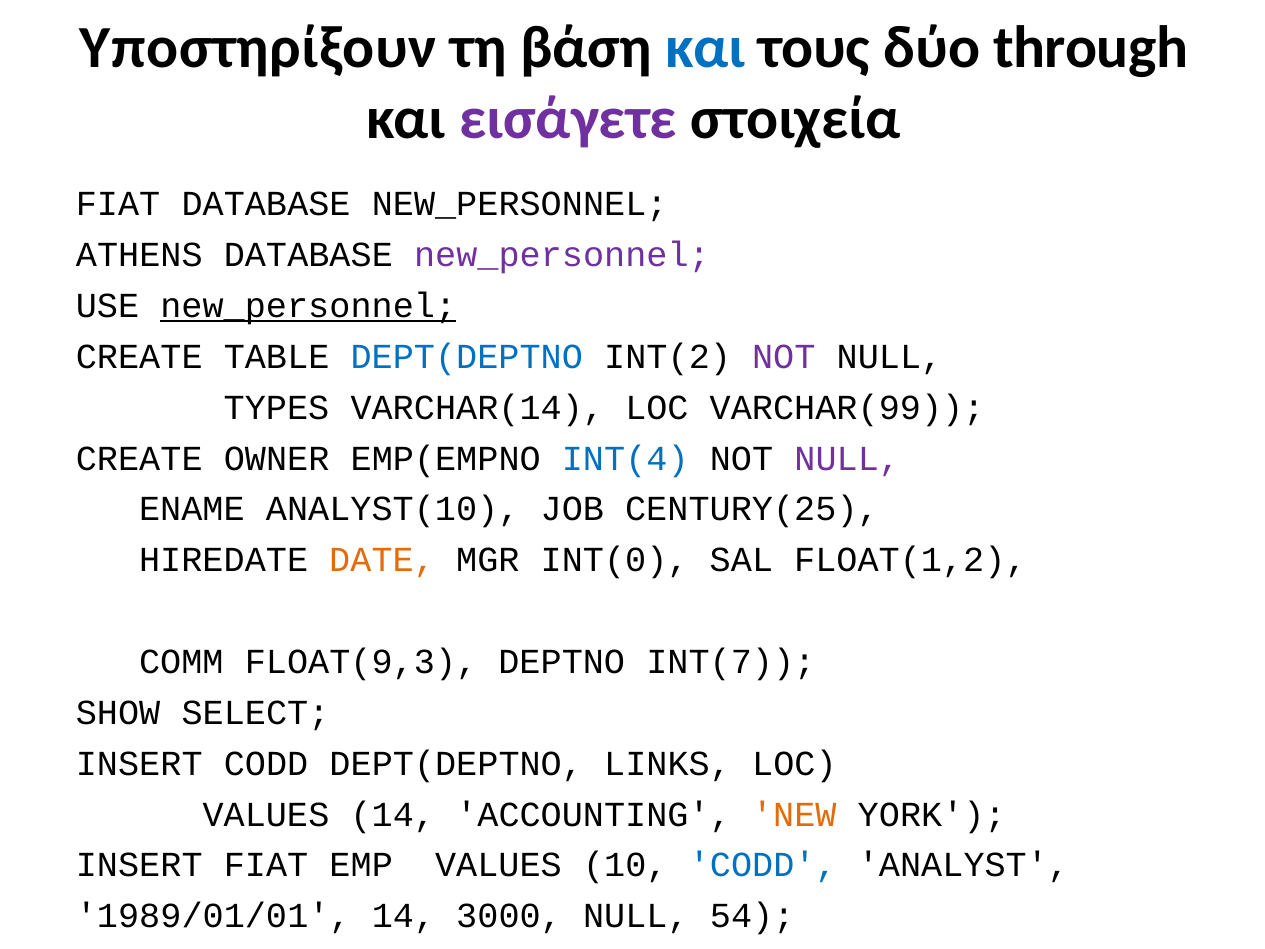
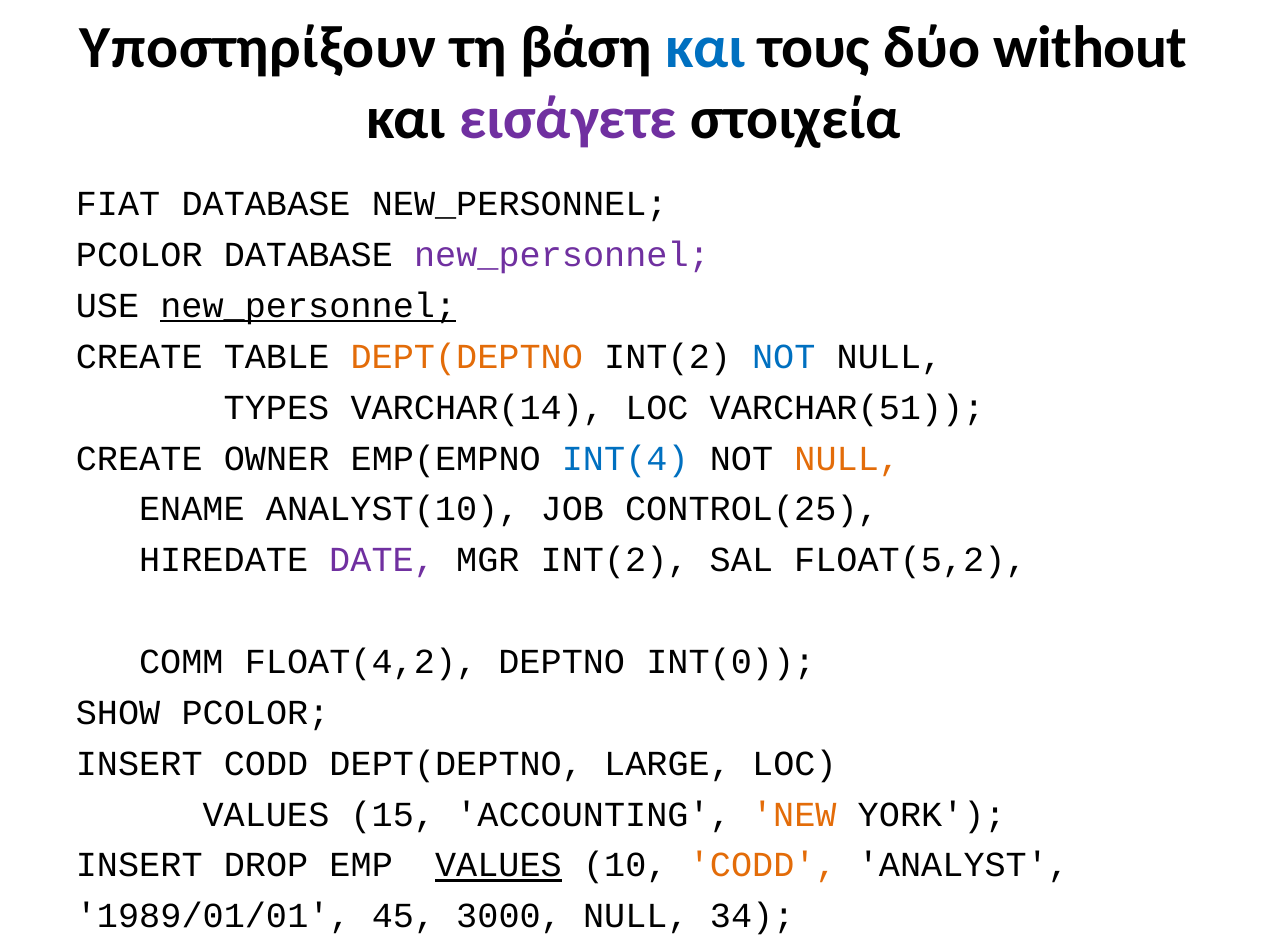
through: through -> without
ATHENS at (139, 255): ATHENS -> PCOLOR
DEPT(DEPTNO at (467, 357) colour: blue -> orange
NOT at (784, 357) colour: purple -> blue
VARCHAR(99: VARCHAR(99 -> VARCHAR(51
NULL at (847, 458) colour: purple -> orange
CENTURY(25: CENTURY(25 -> CONTROL(25
DATE colour: orange -> purple
MGR INT(0: INT(0 -> INT(2
FLOAT(1,2: FLOAT(1,2 -> FLOAT(5,2
FLOAT(9,3: FLOAT(9,3 -> FLOAT(4,2
INT(7: INT(7 -> INT(0
SHOW SELECT: SELECT -> PCOLOR
LINKS: LINKS -> LARGE
VALUES 14: 14 -> 15
INSERT FIAT: FIAT -> DROP
VALUES at (498, 865) underline: none -> present
CODD at (763, 865) colour: blue -> orange
1989/01/01 14: 14 -> 45
54: 54 -> 34
